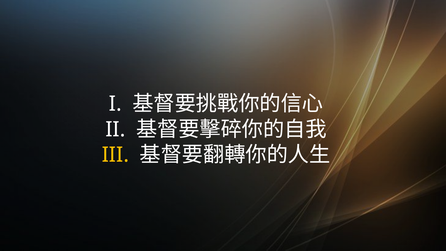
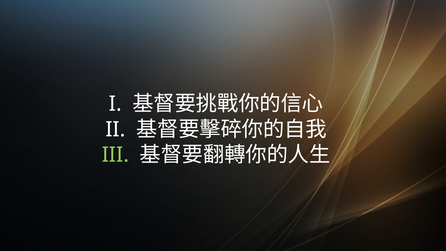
III colour: yellow -> light green
